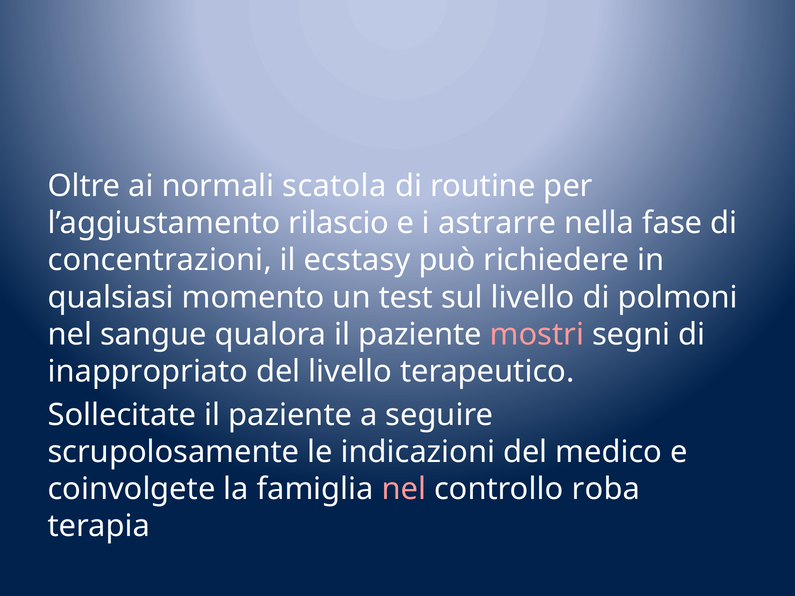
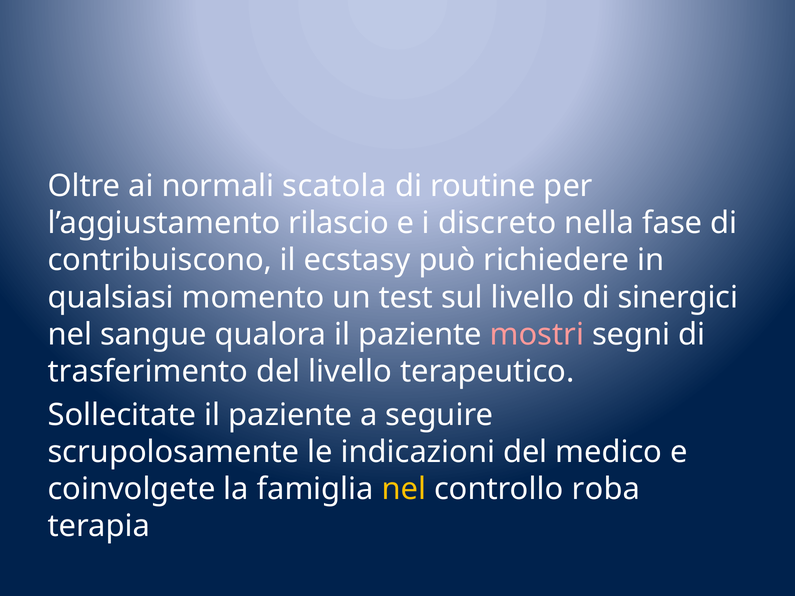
astrarre: astrarre -> discreto
concentrazioni: concentrazioni -> contribuiscono
polmoni: polmoni -> sinergici
inappropriato: inappropriato -> trasferimento
nel at (404, 489) colour: pink -> yellow
